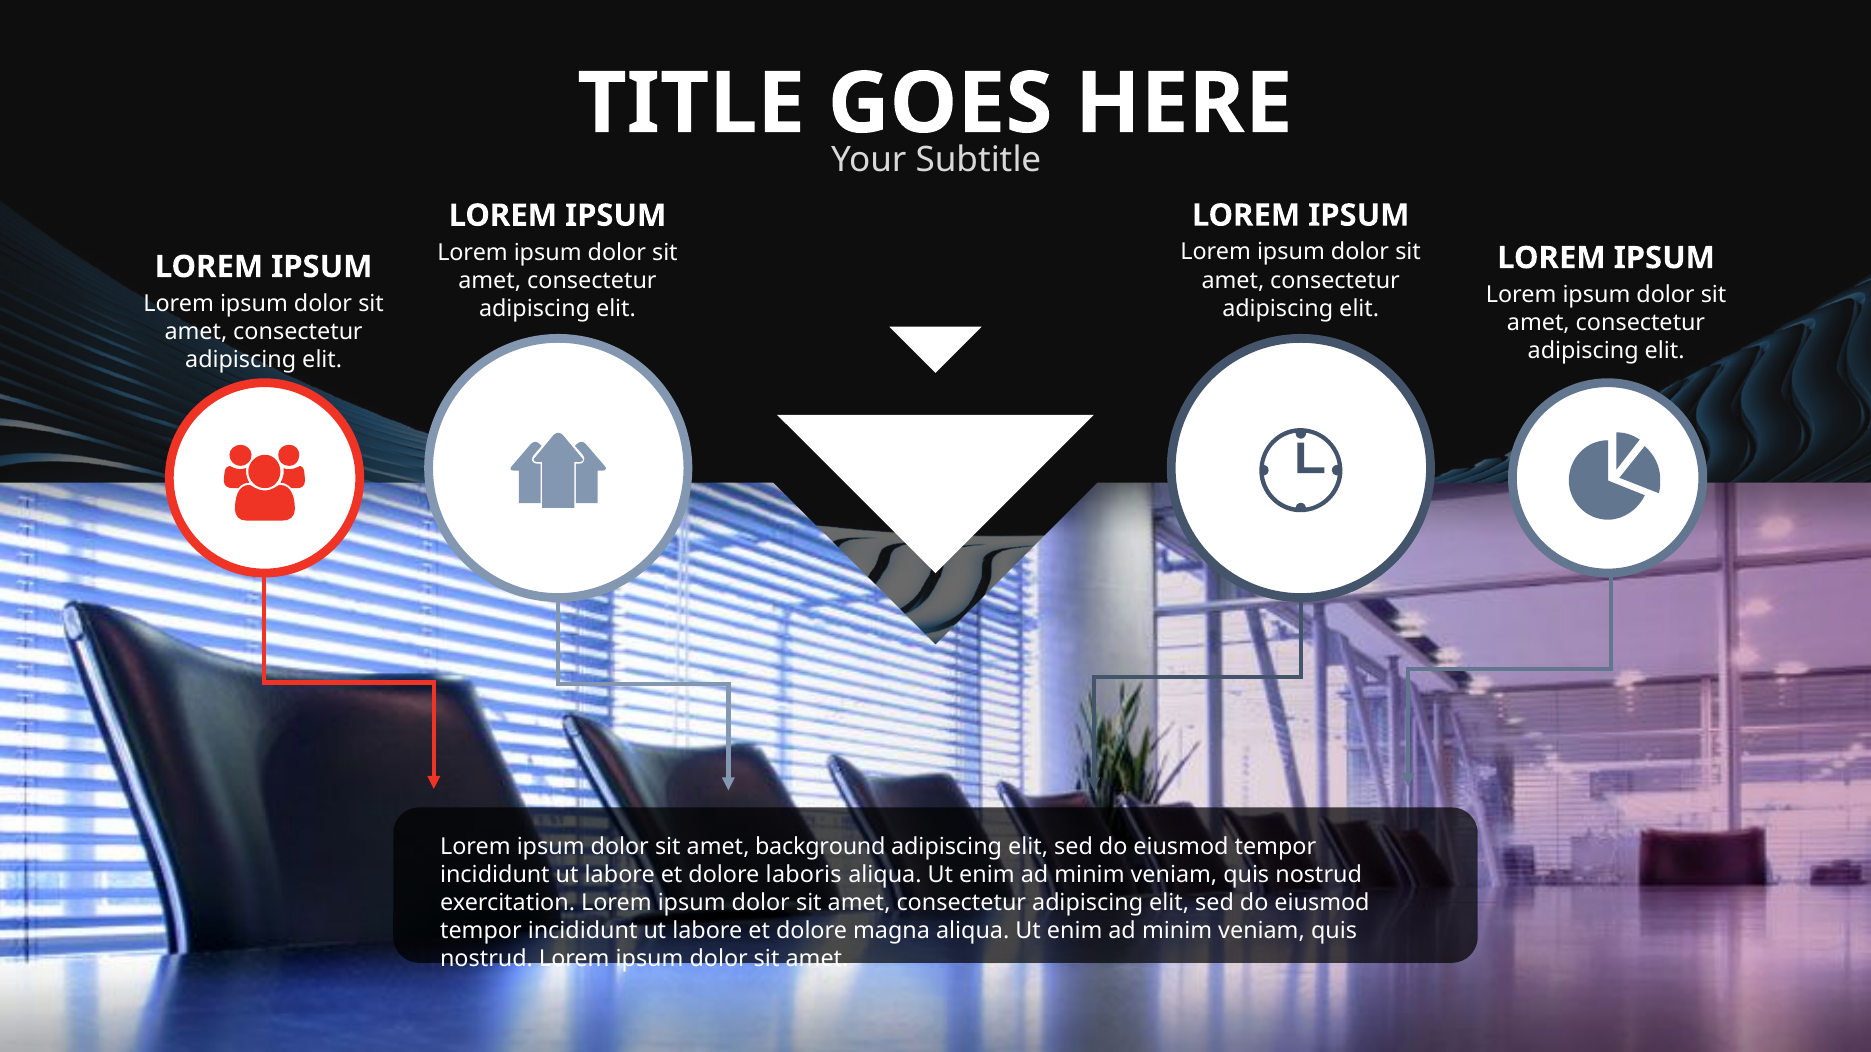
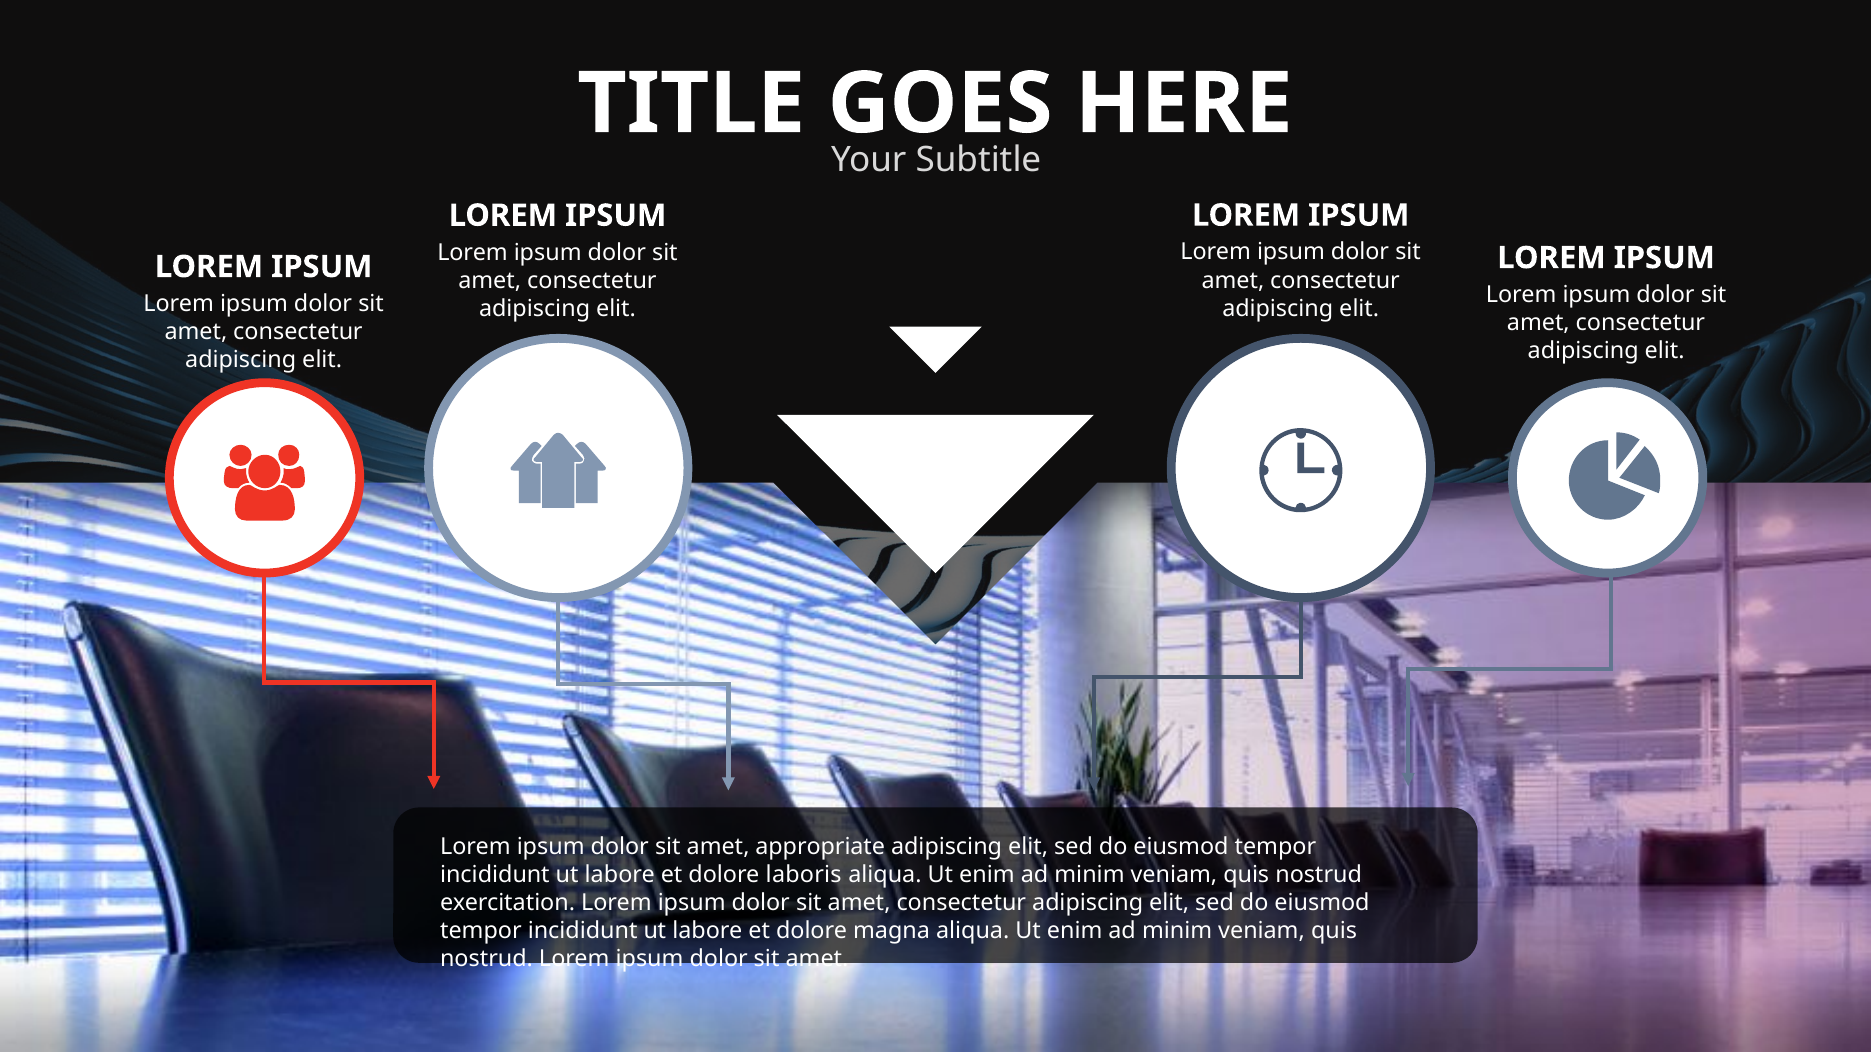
background: background -> appropriate
